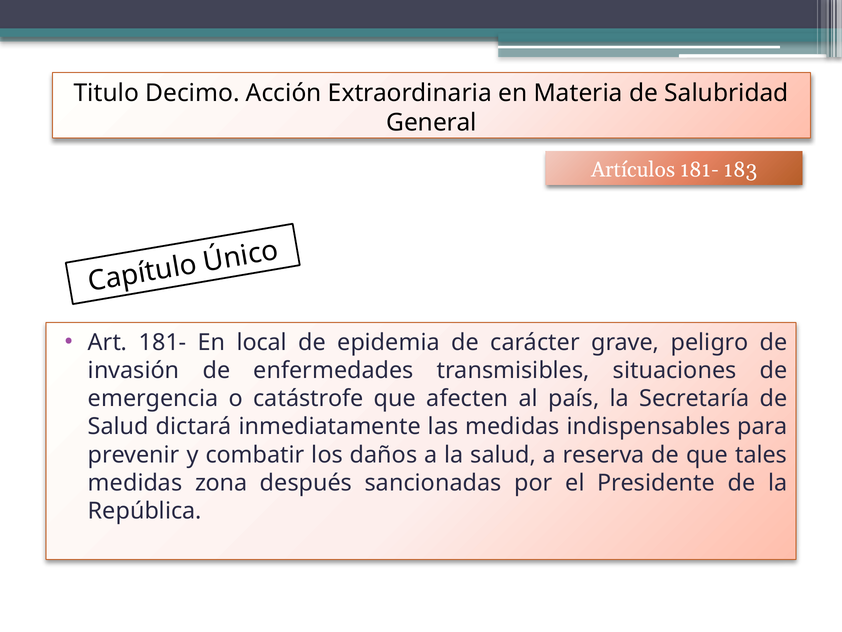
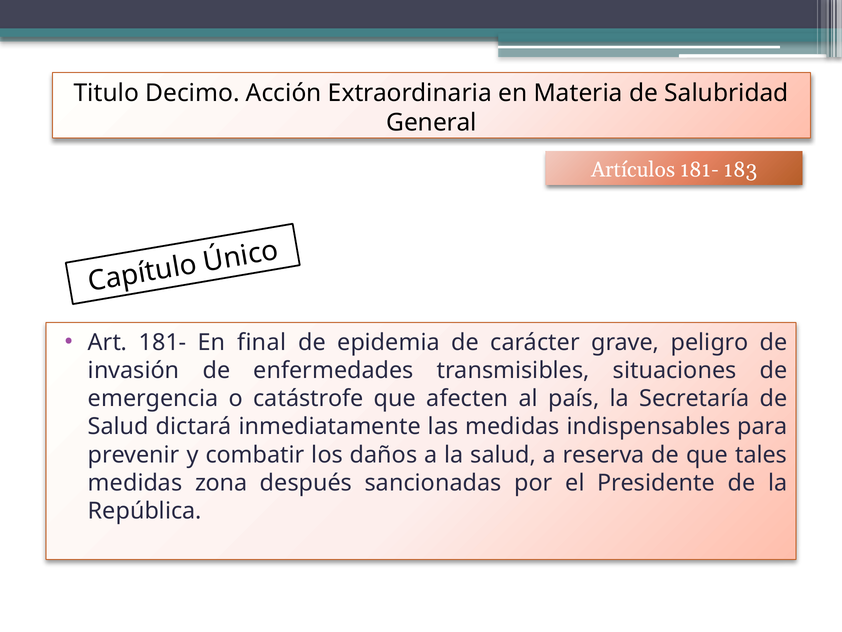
local: local -> final
